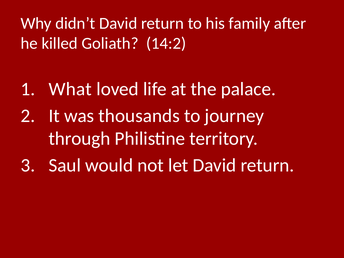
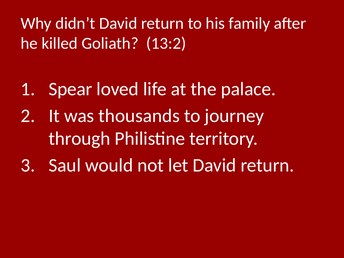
14:2: 14:2 -> 13:2
What: What -> Spear
